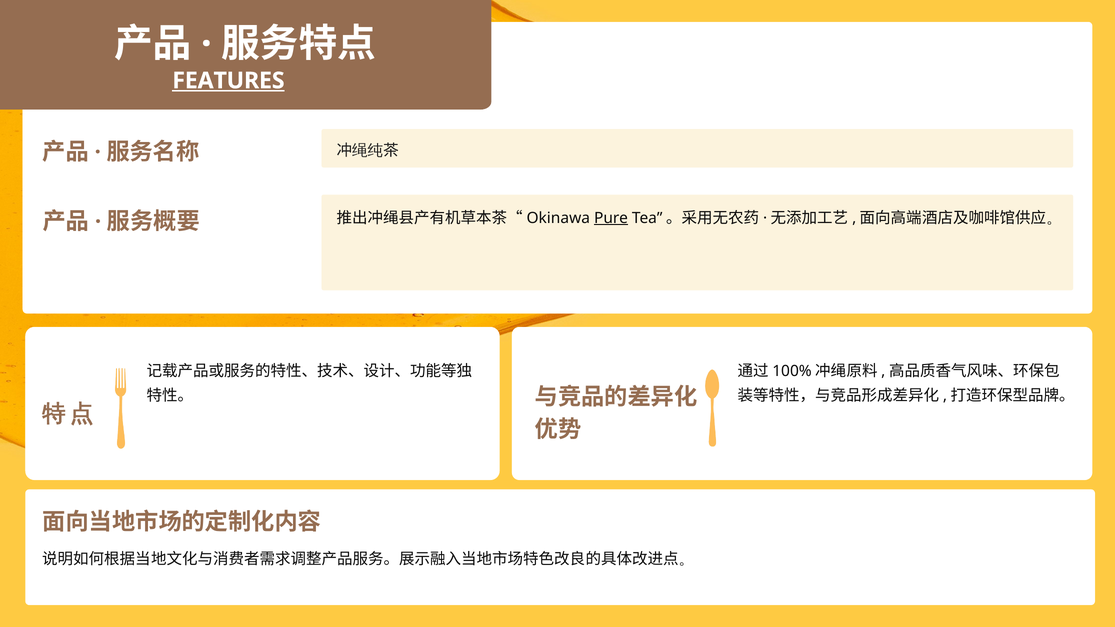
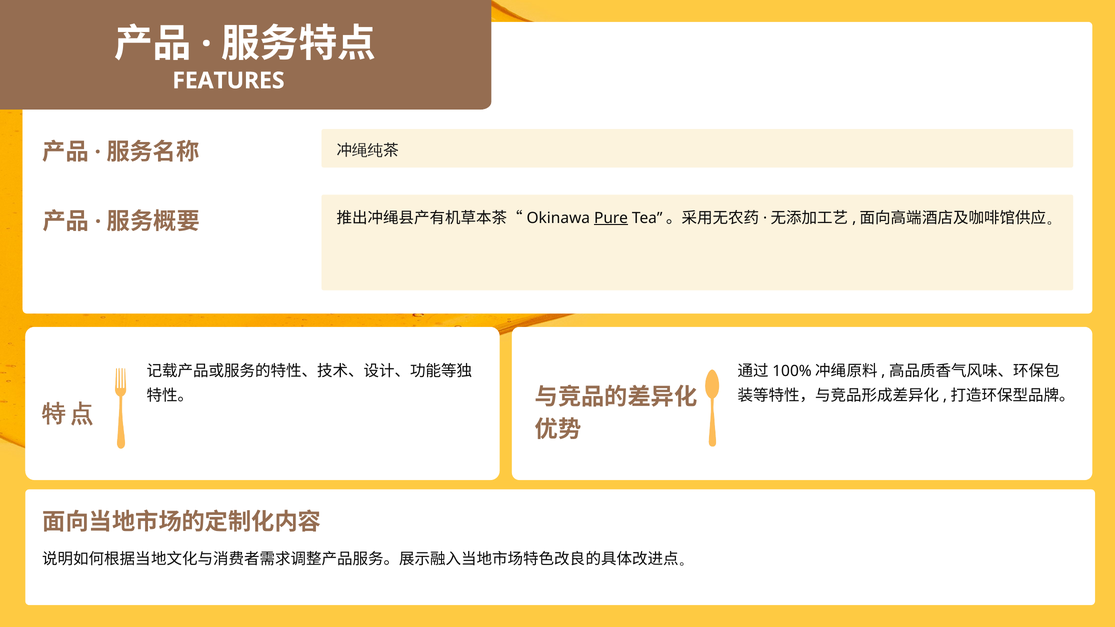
FEATURES underline: present -> none
